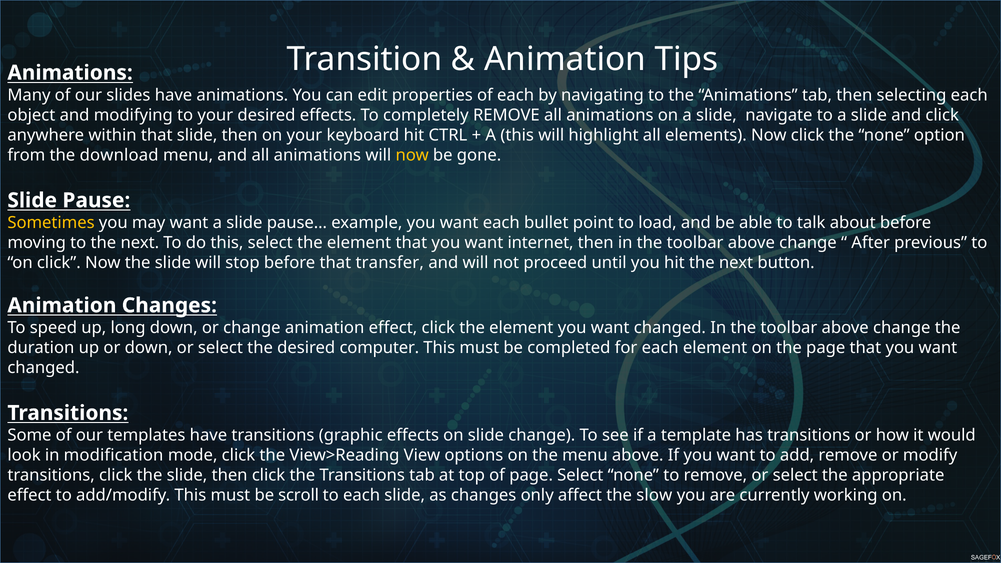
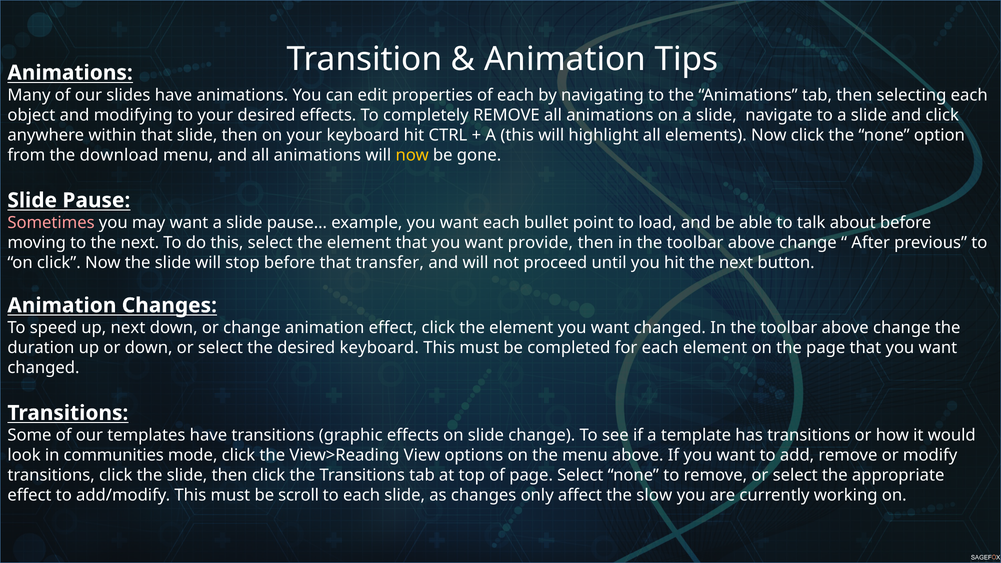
Sometimes colour: yellow -> pink
internet: internet -> provide
up long: long -> next
desired computer: computer -> keyboard
modification: modification -> communities
